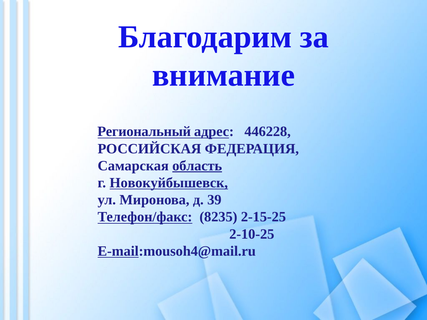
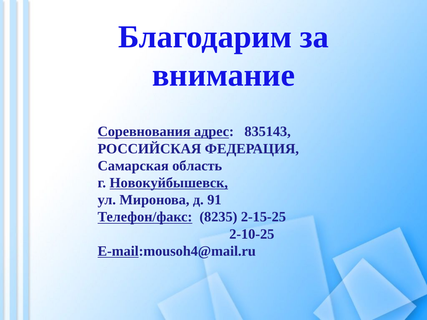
Региональный: Региональный -> Соревнования
446228: 446228 -> 835143
область underline: present -> none
39: 39 -> 91
